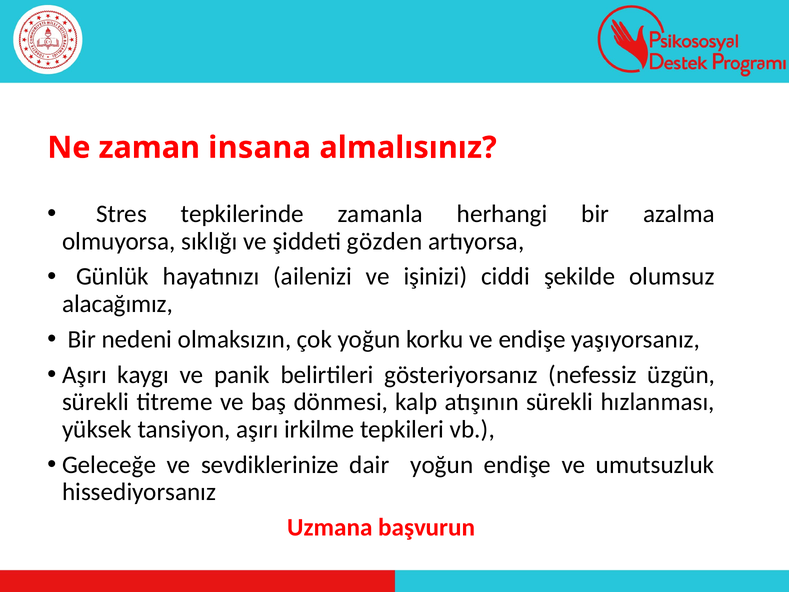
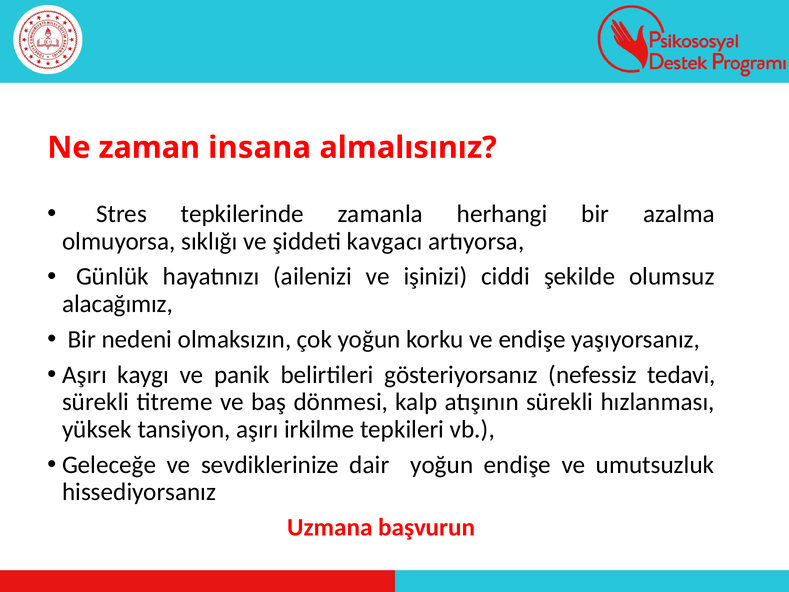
gözden: gözden -> kavgacı
üzgün: üzgün -> tedavi
